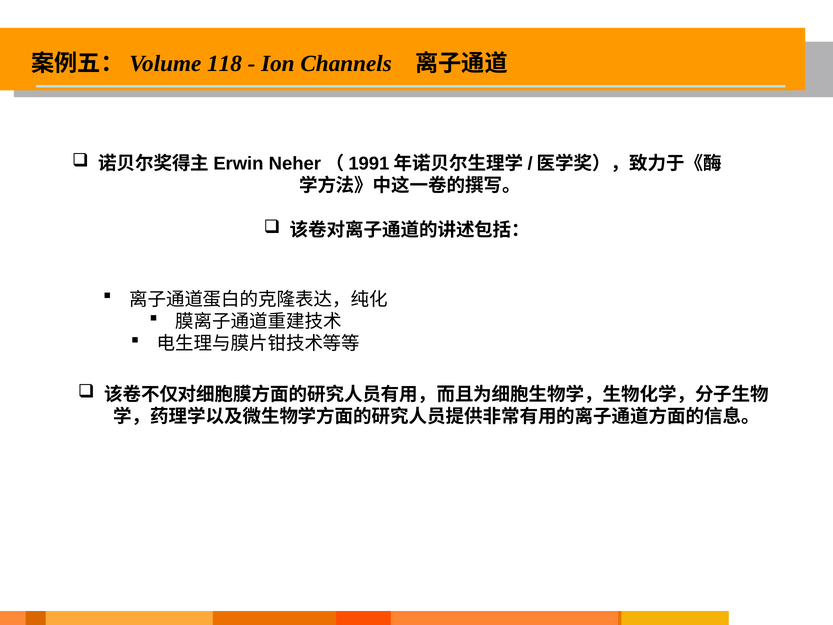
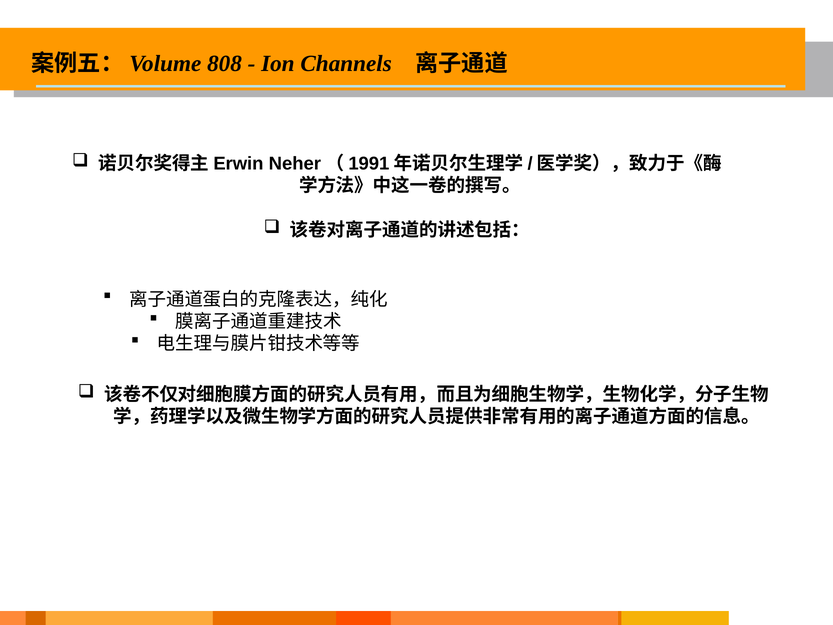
118: 118 -> 808
